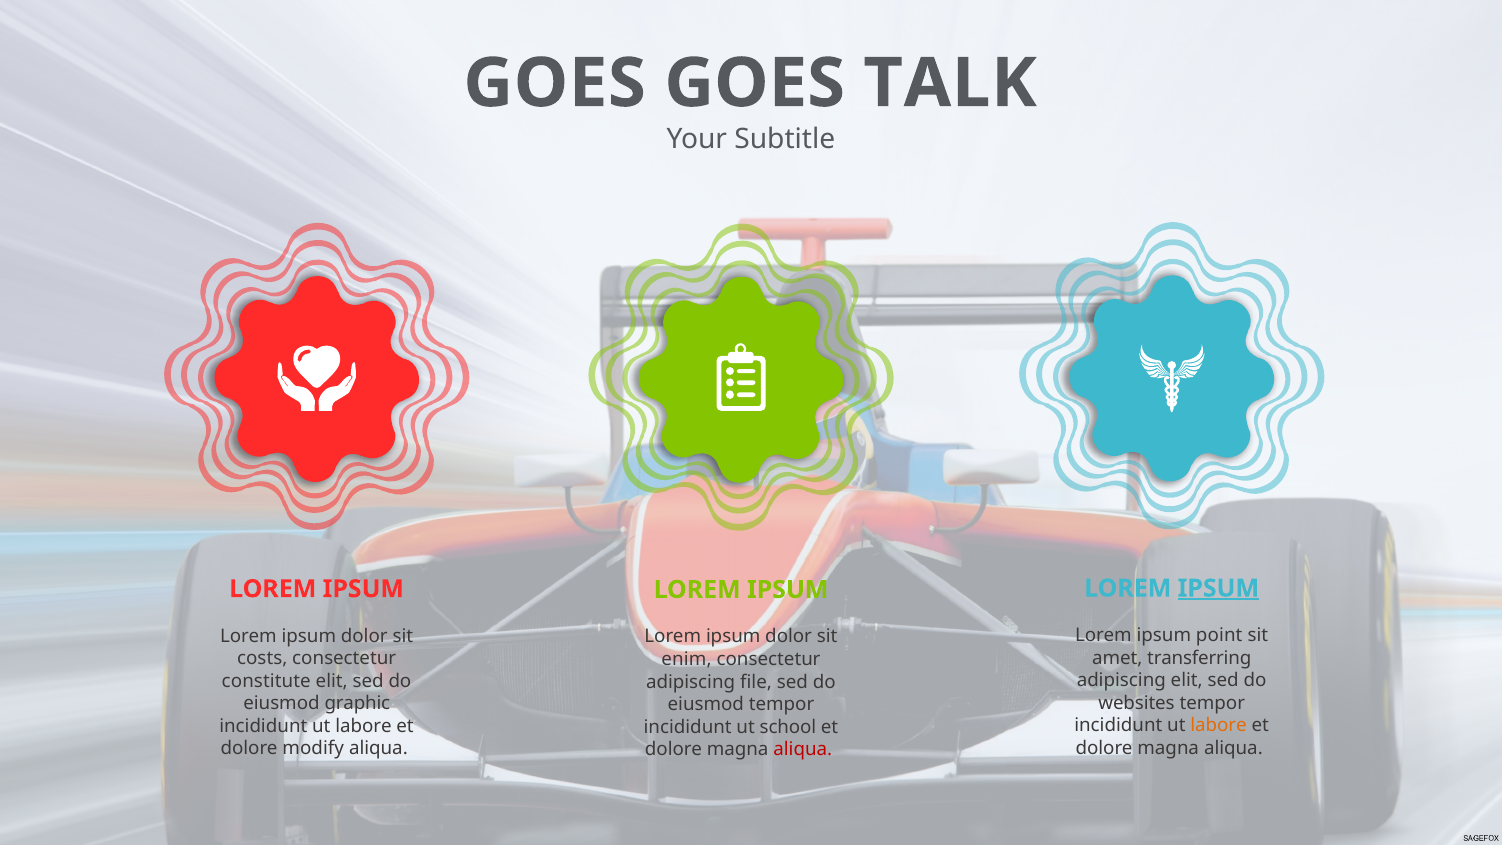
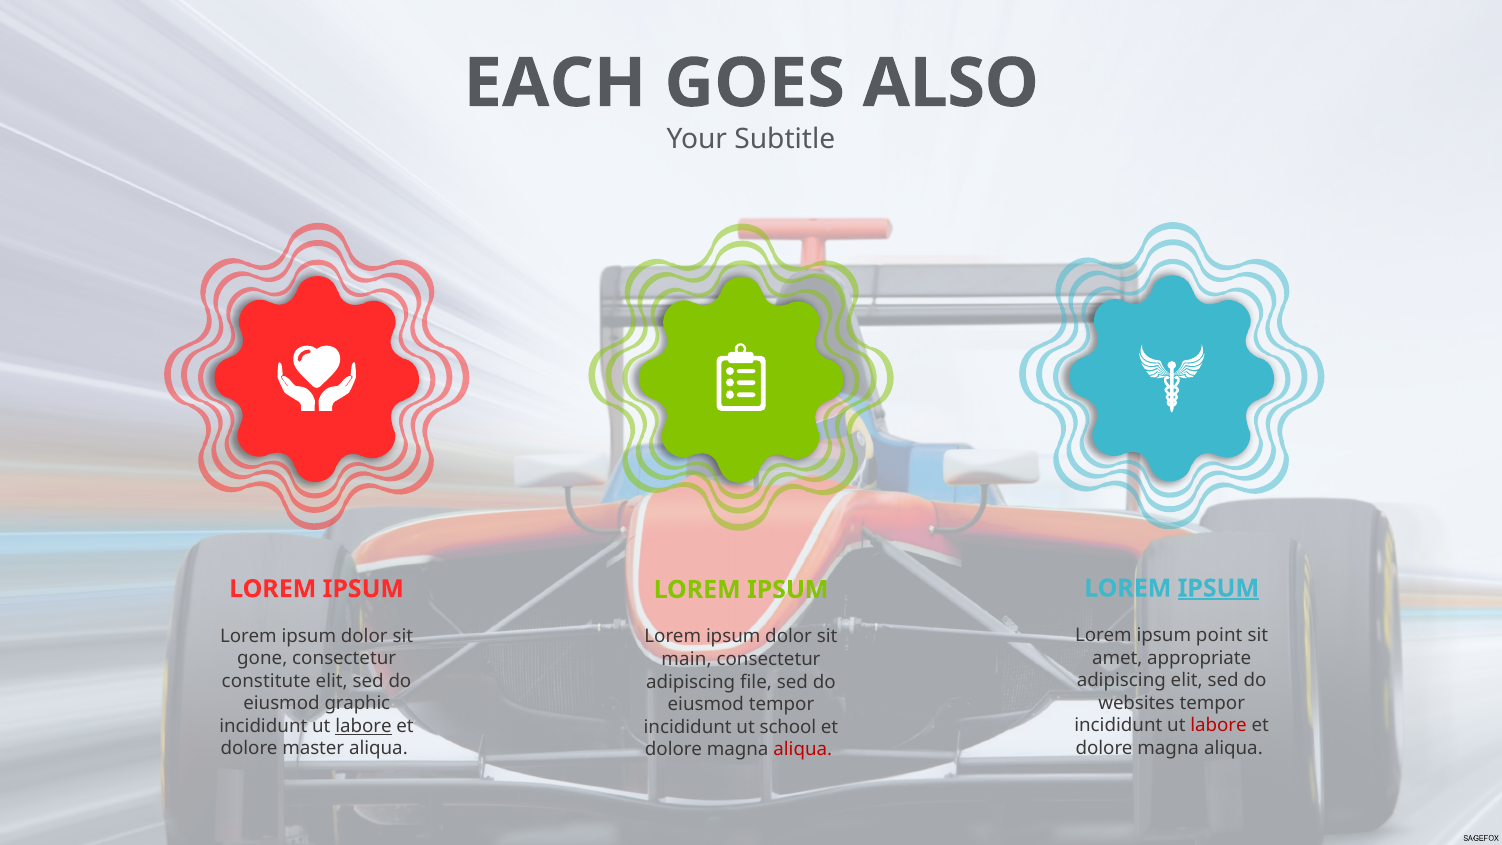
GOES at (555, 83): GOES -> EACH
TALK: TALK -> ALSO
transferring: transferring -> appropriate
costs: costs -> gone
enim: enim -> main
labore at (1219, 725) colour: orange -> red
labore at (364, 726) underline: none -> present
modify: modify -> master
